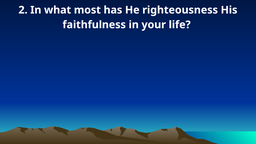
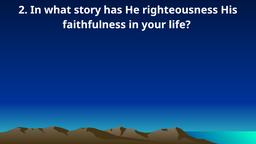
most: most -> story
